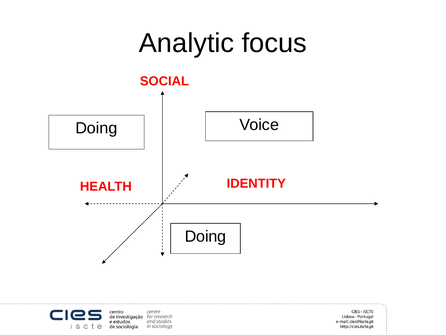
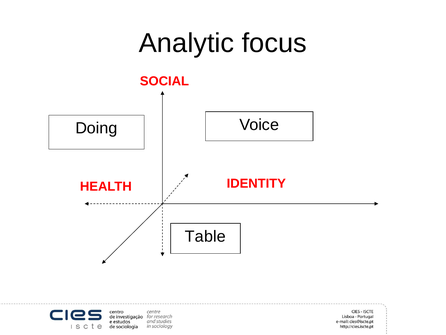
Doing at (206, 236): Doing -> Table
